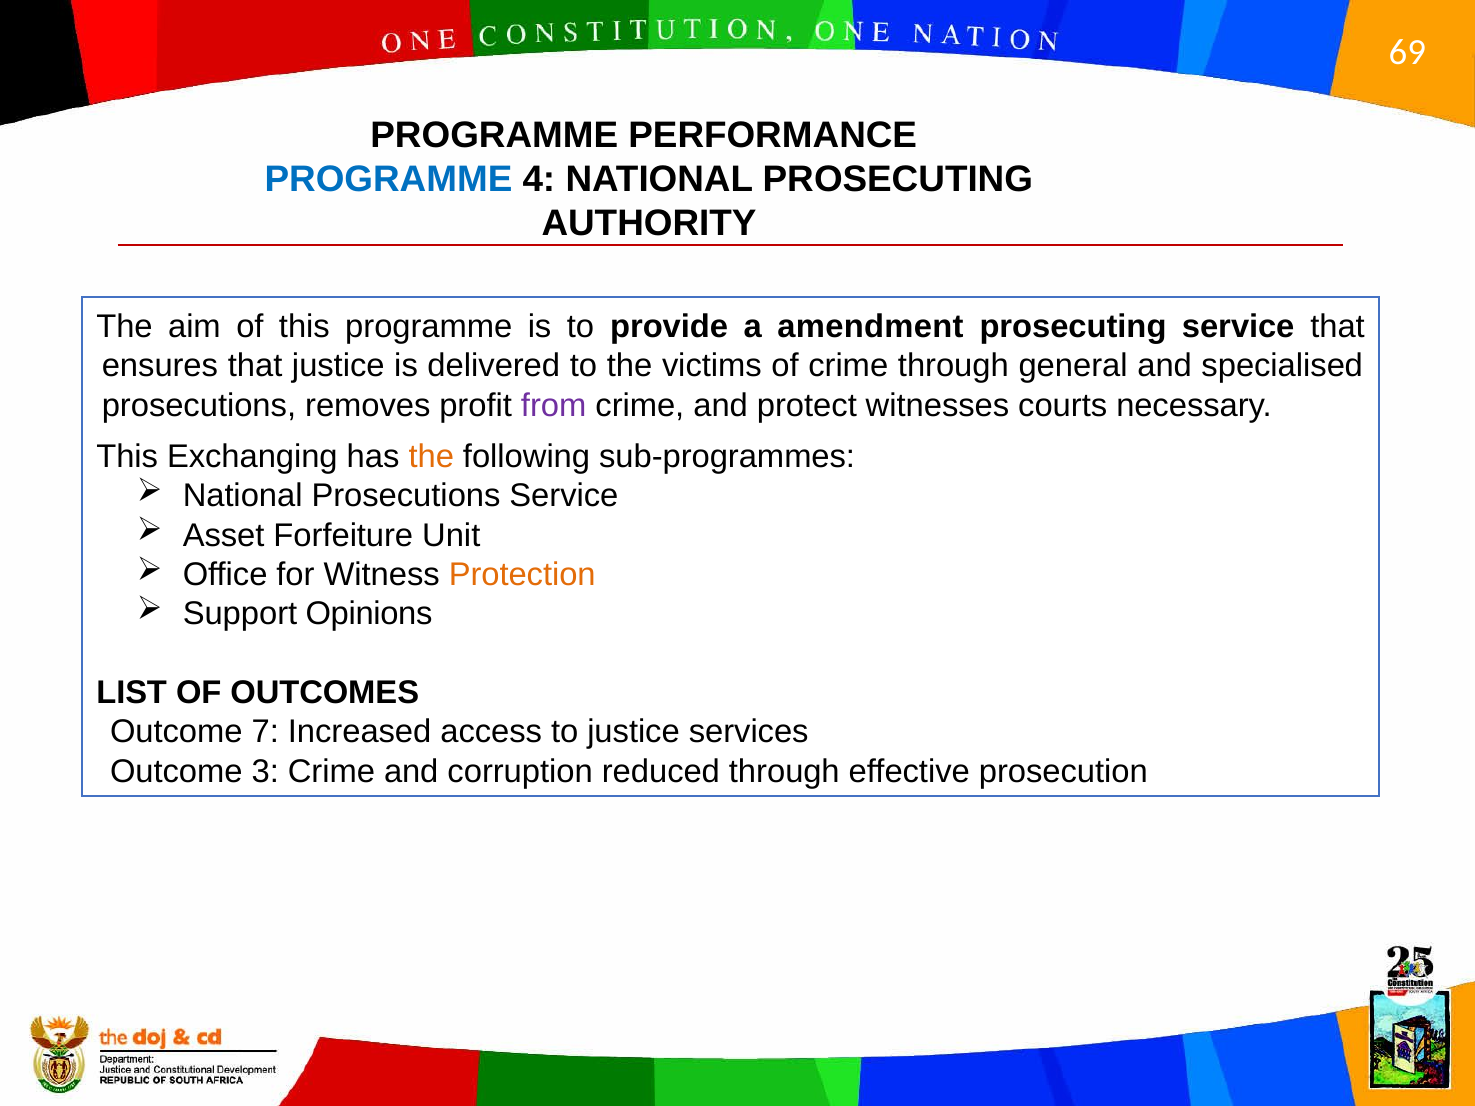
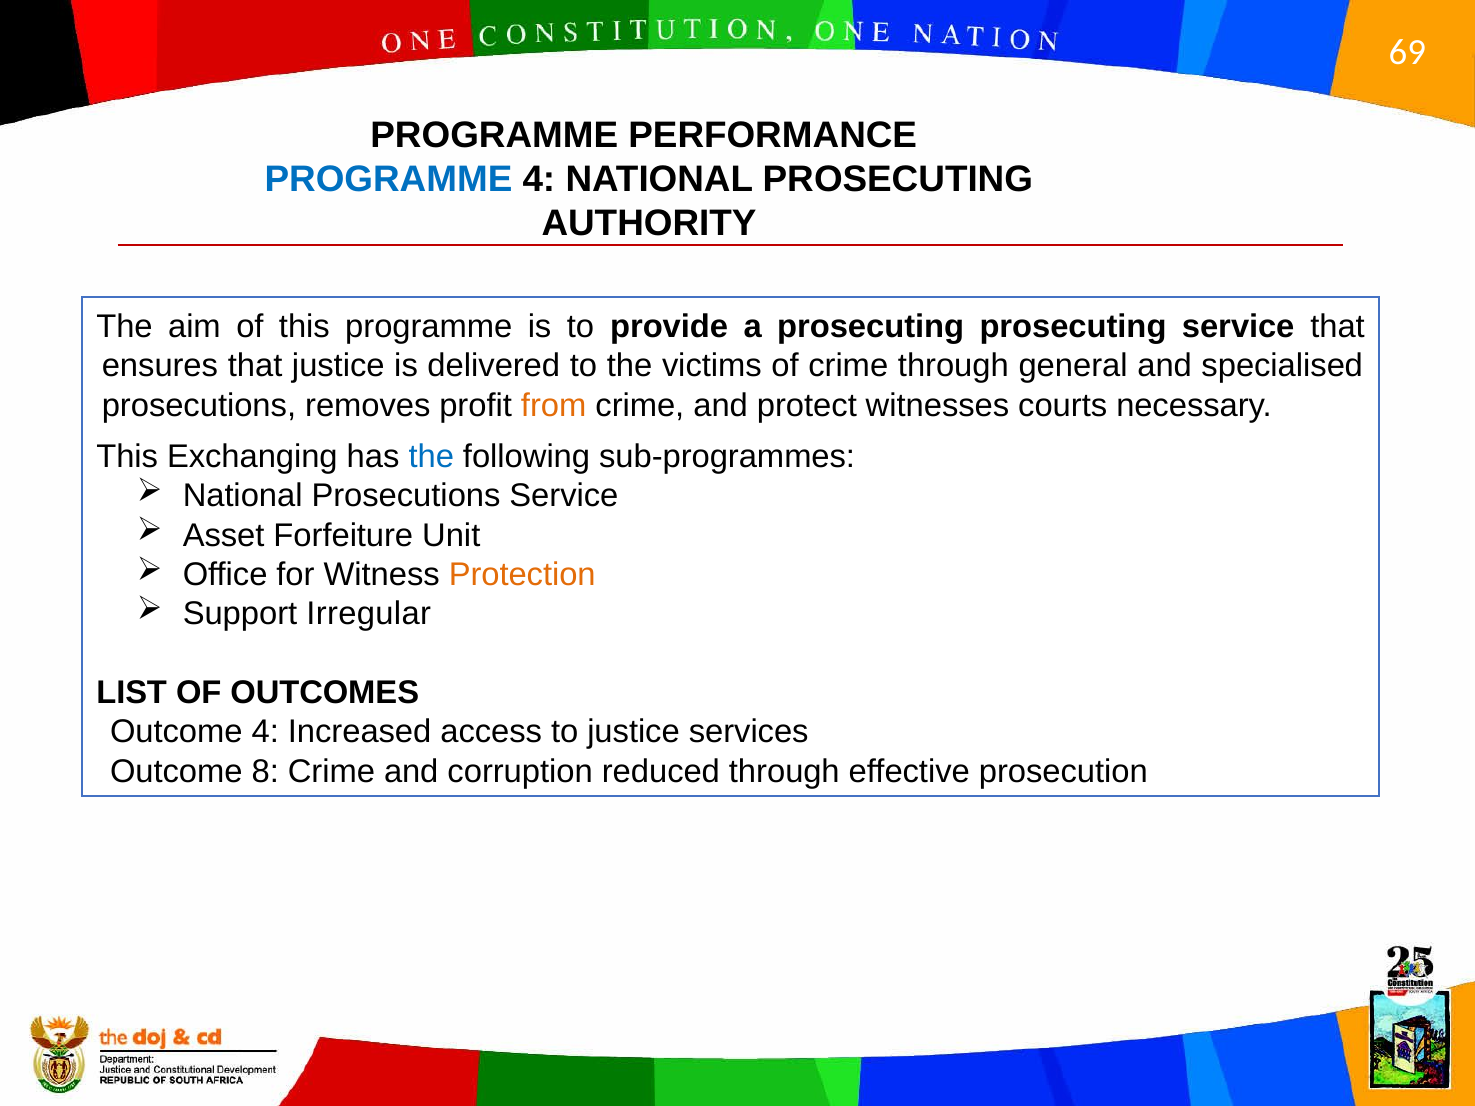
a amendment: amendment -> prosecuting
from colour: purple -> orange
the at (431, 457) colour: orange -> blue
Opinions: Opinions -> Irregular
Outcome 7: 7 -> 4
3: 3 -> 8
